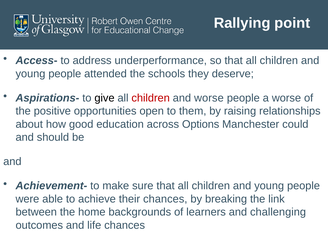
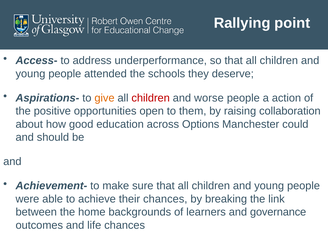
give colour: black -> orange
a worse: worse -> action
relationships: relationships -> collaboration
challenging: challenging -> governance
